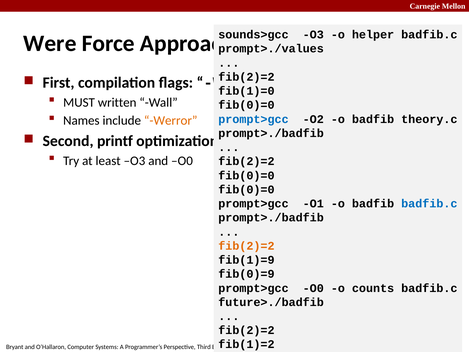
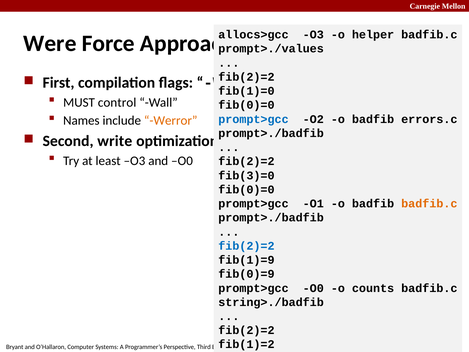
sounds>gcc: sounds>gcc -> allocs>gcc
written: written -> control
theory.c: theory.c -> errors.c
printf: printf -> write
fib(0)=0 at (246, 175): fib(0)=0 -> fib(3)=0
badfib.c at (429, 204) colour: blue -> orange
fib(2)=2 at (246, 246) colour: orange -> blue
future>./badfib: future>./badfib -> string>./badfib
